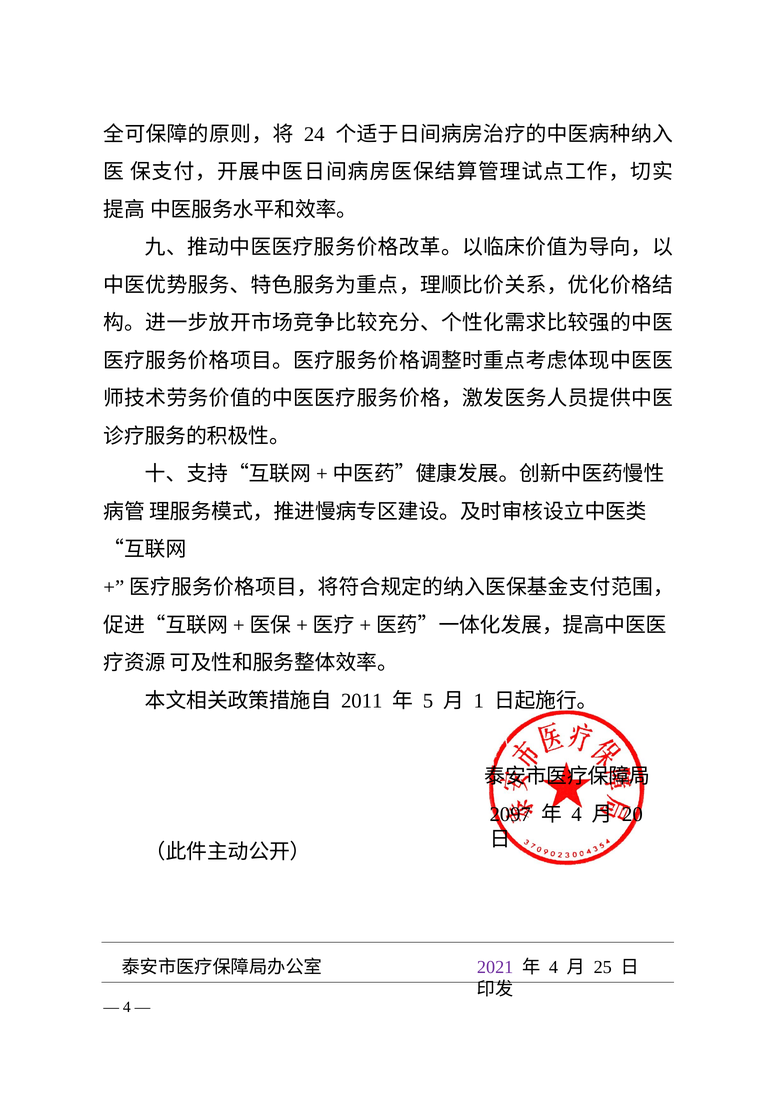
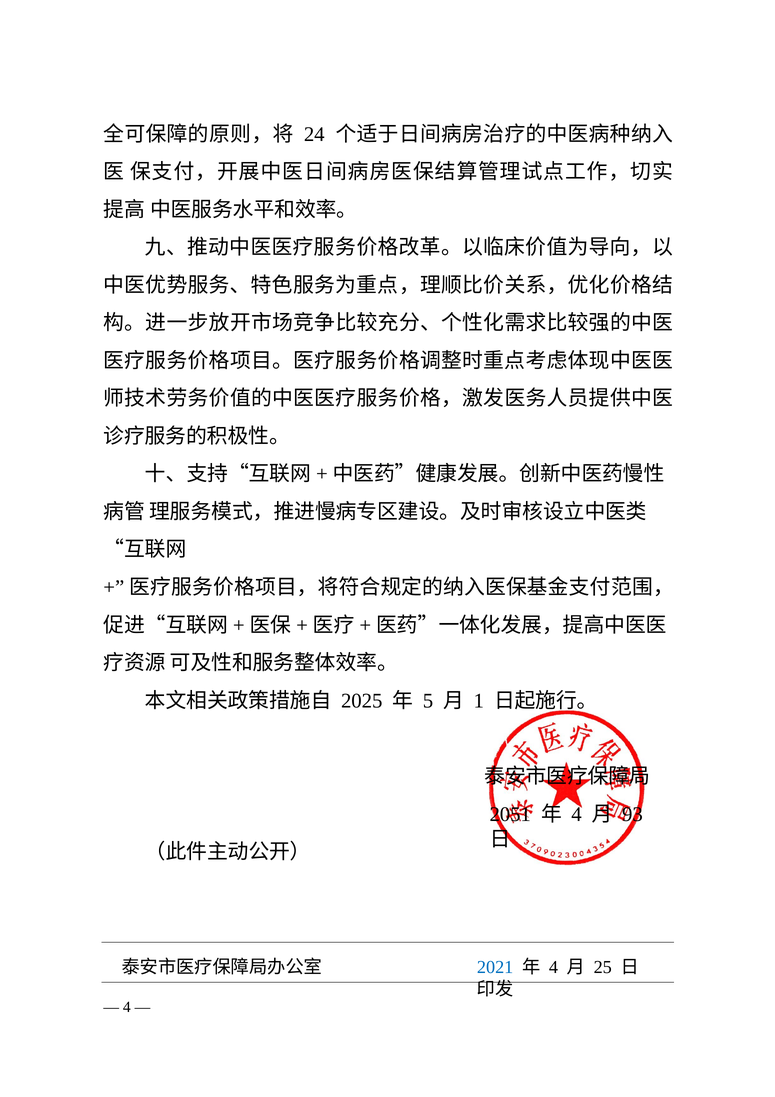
2011: 2011 -> 2025
2097: 2097 -> 2051
20: 20 -> 93
2021 colour: purple -> blue
